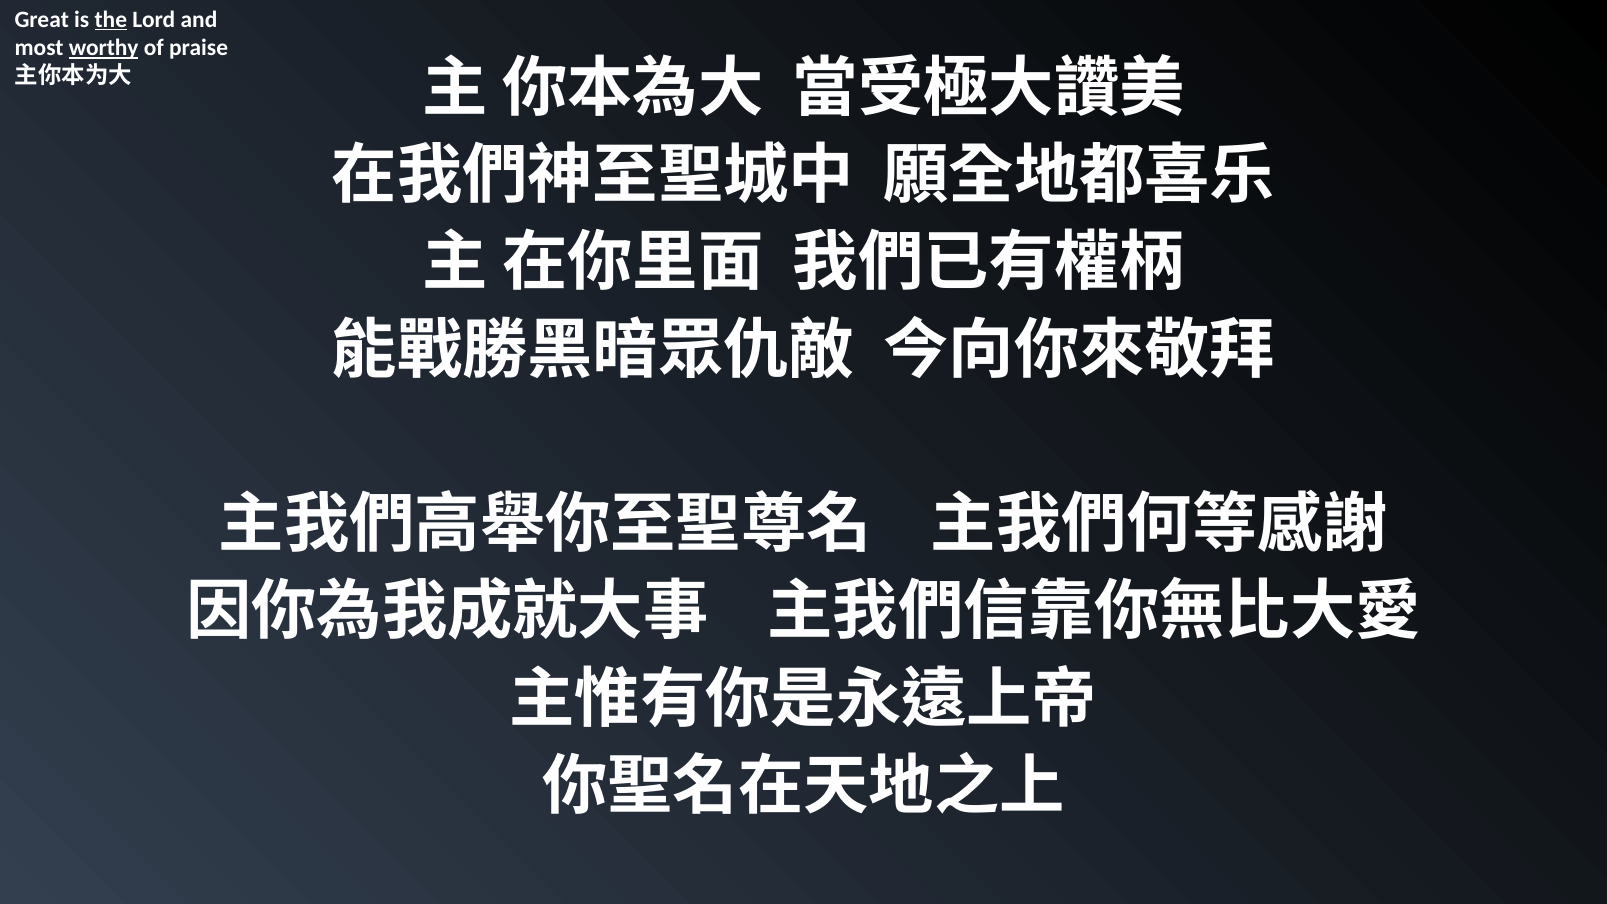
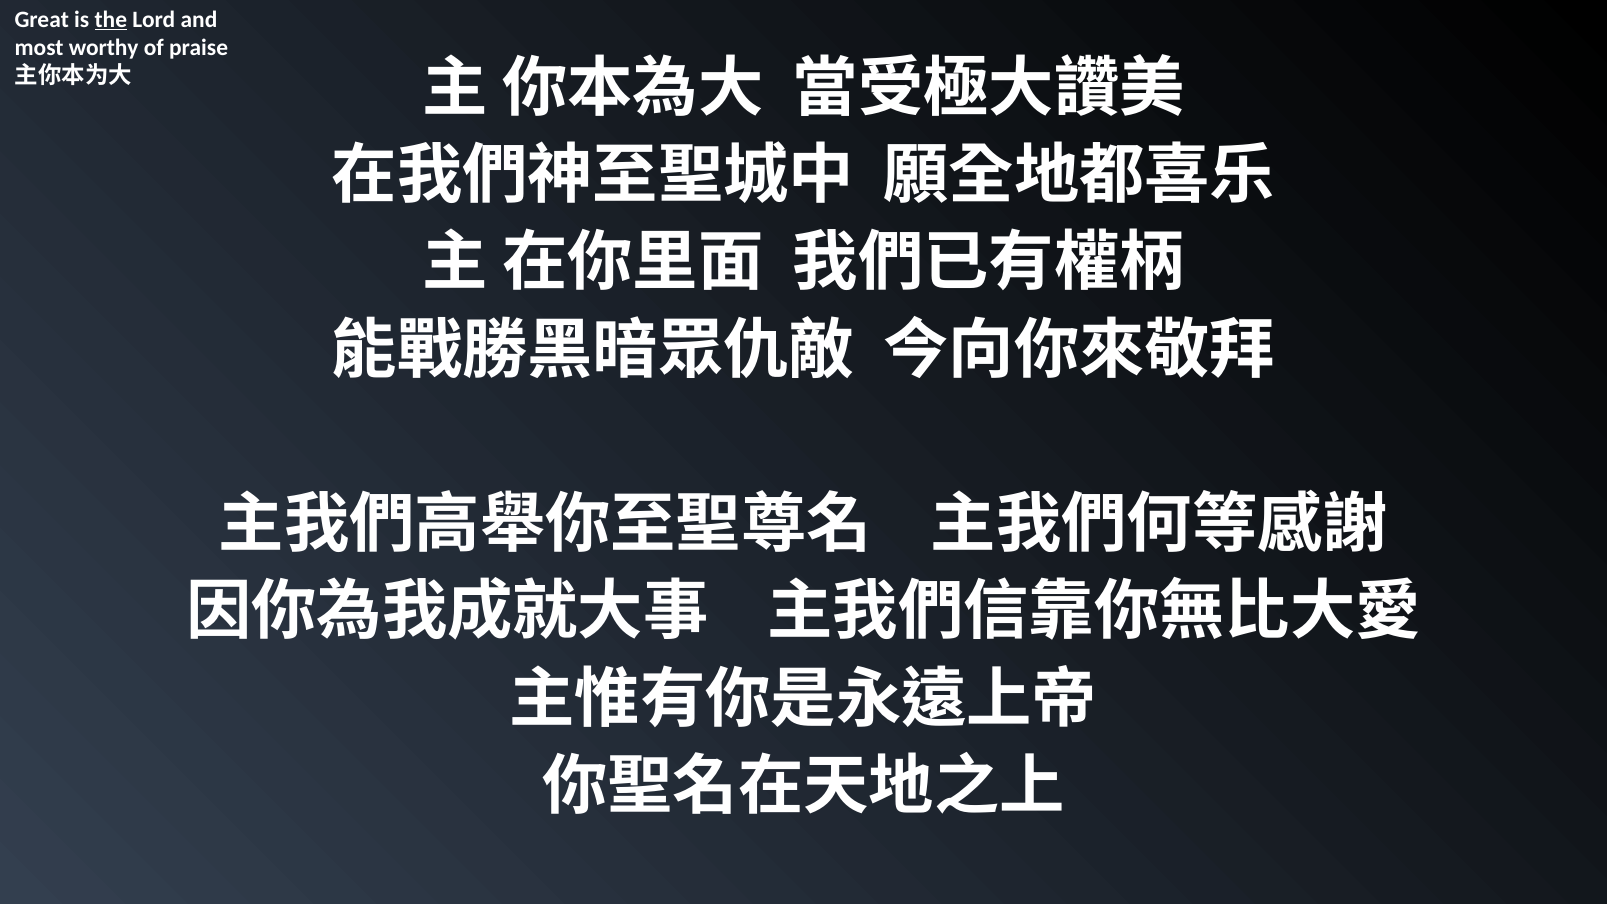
worthy underline: present -> none
